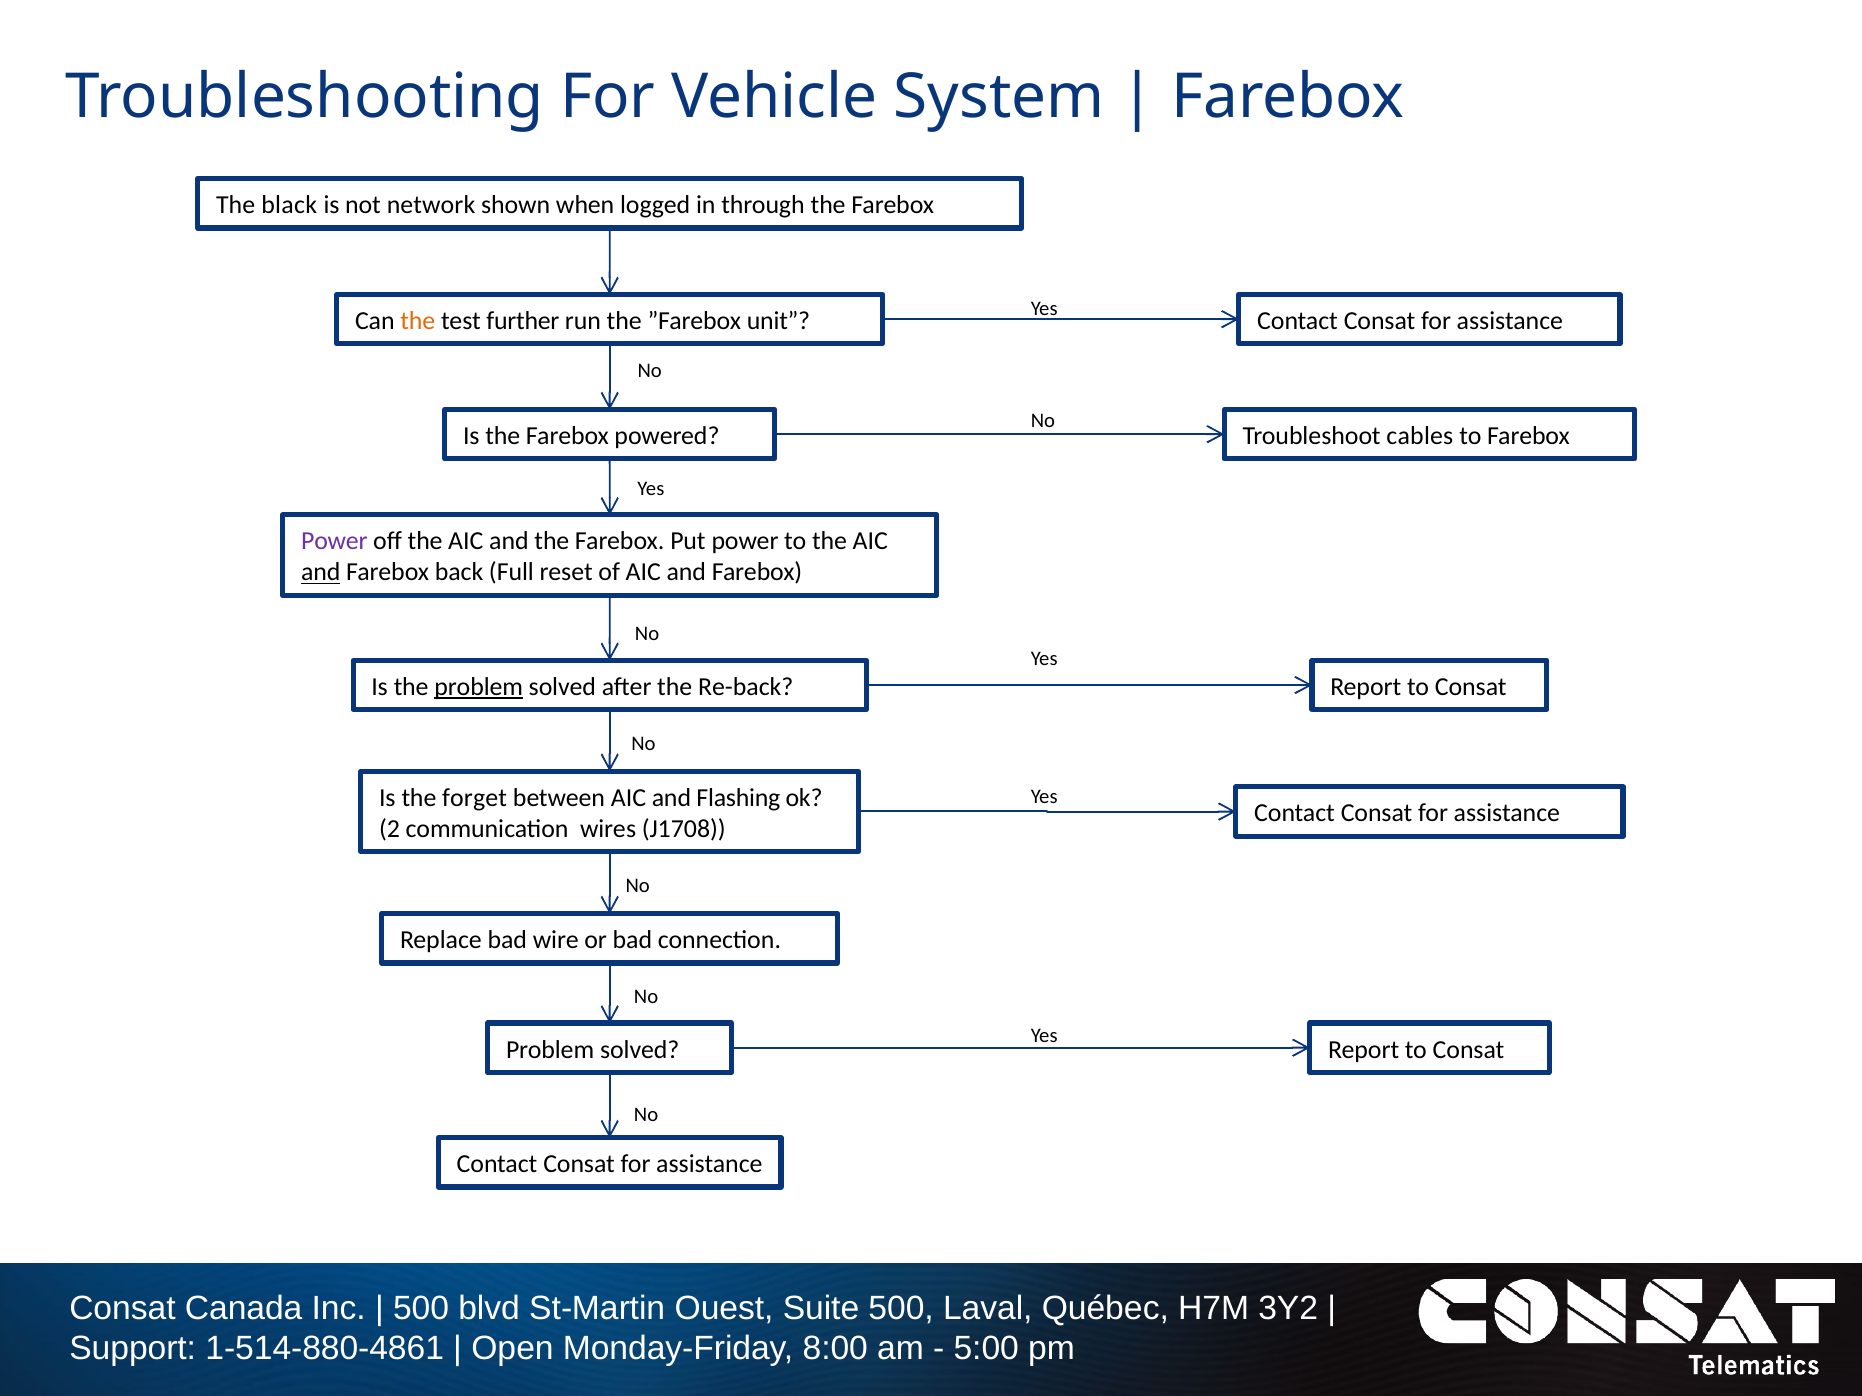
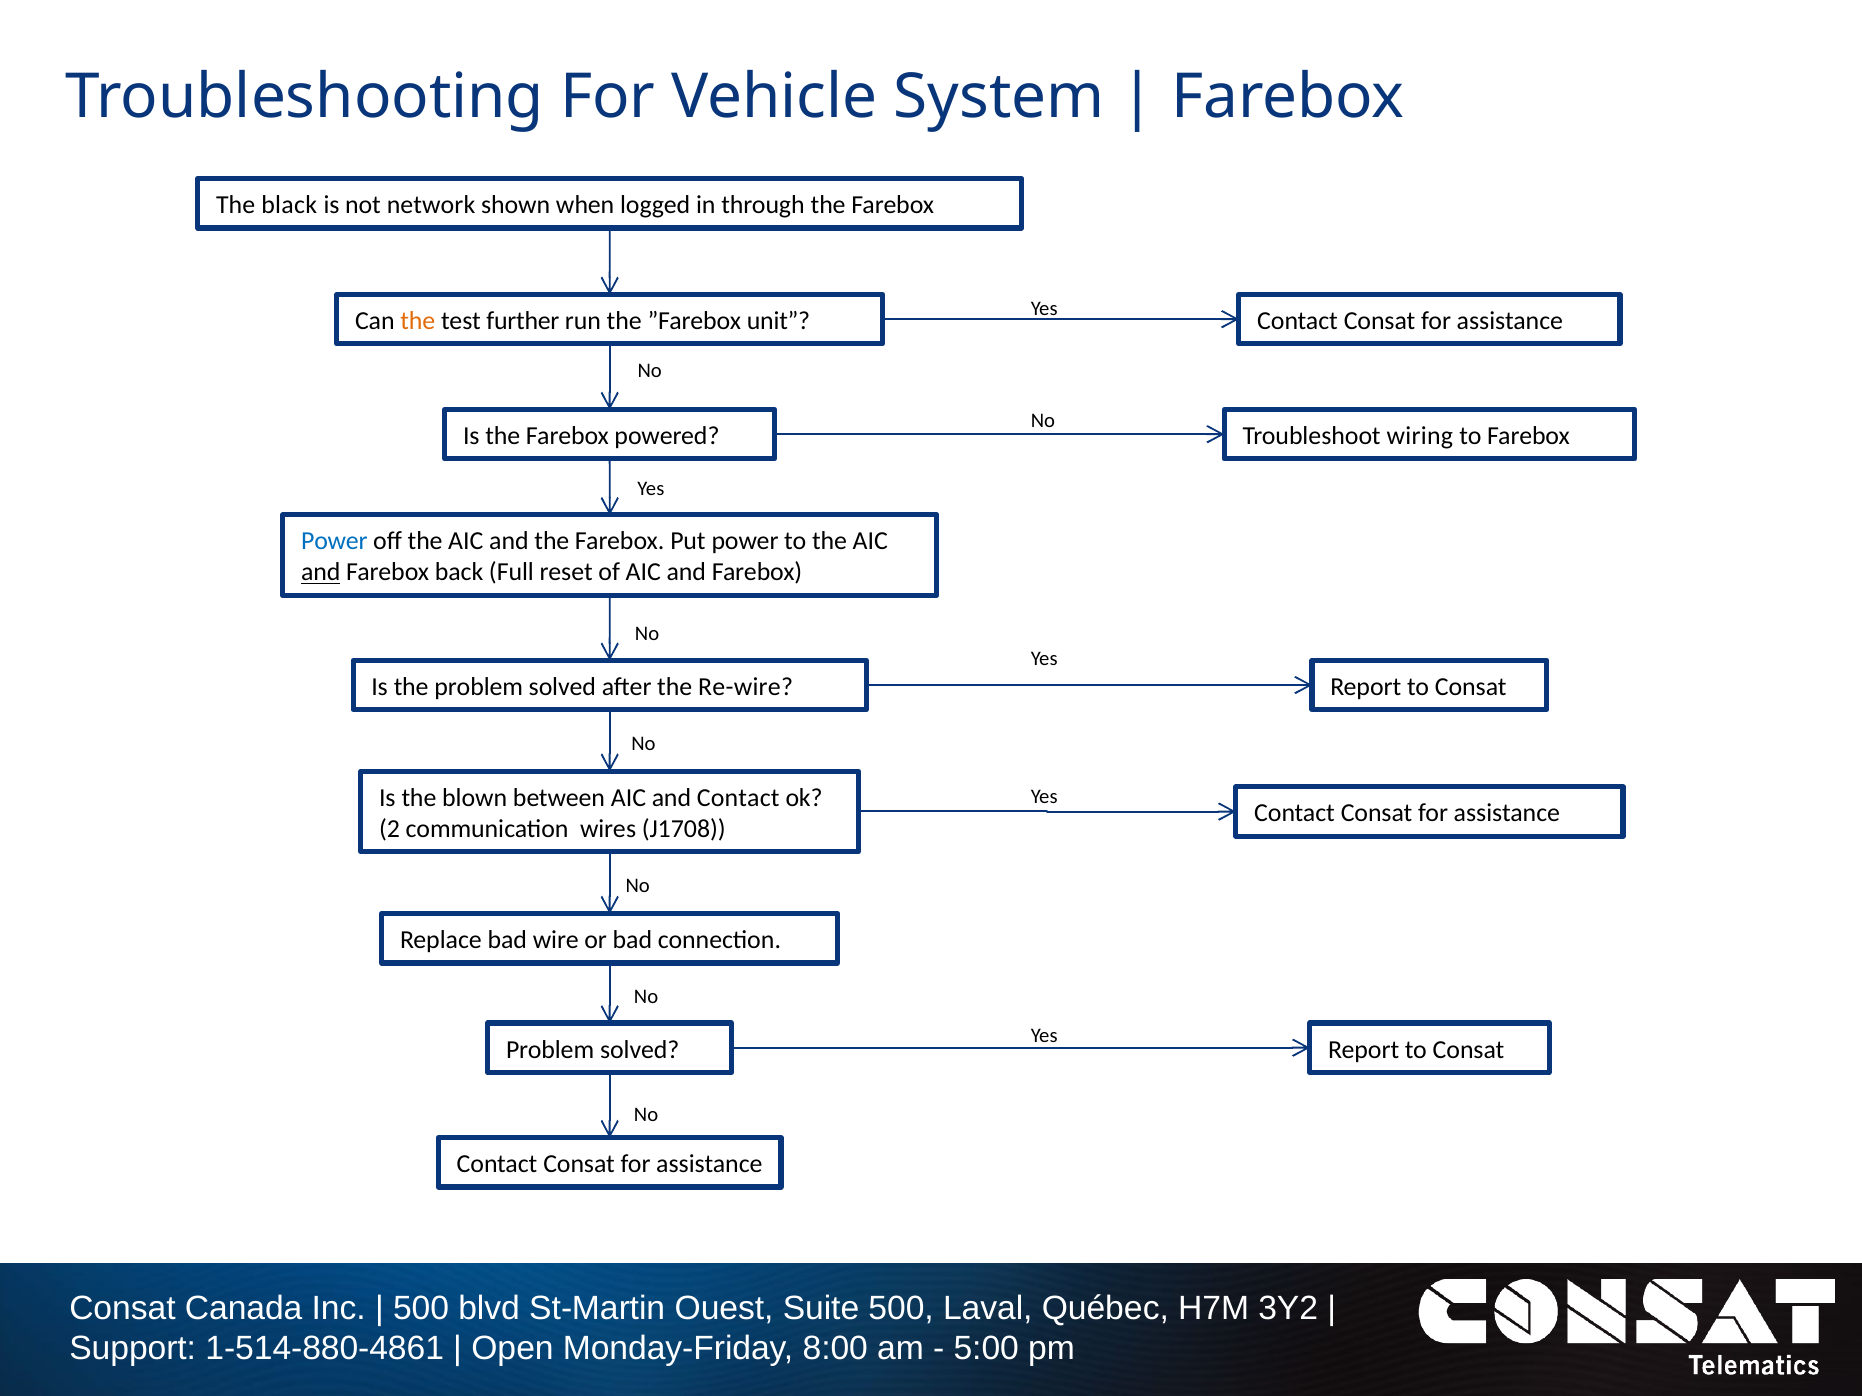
cables: cables -> wiring
Power at (334, 542) colour: purple -> blue
problem at (479, 687) underline: present -> none
Re-back: Re-back -> Re-wire
forget: forget -> blown
and Flashing: Flashing -> Contact
